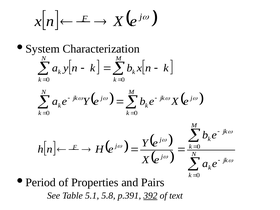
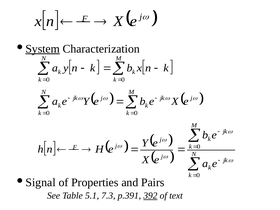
System underline: none -> present
Period: Period -> Signal
5.8: 5.8 -> 7.3
